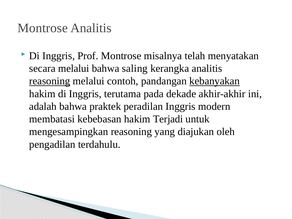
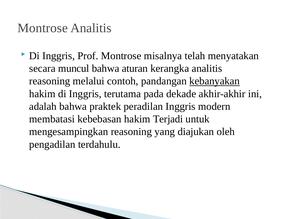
secara melalui: melalui -> muncul
saling: saling -> aturan
reasoning at (50, 81) underline: present -> none
